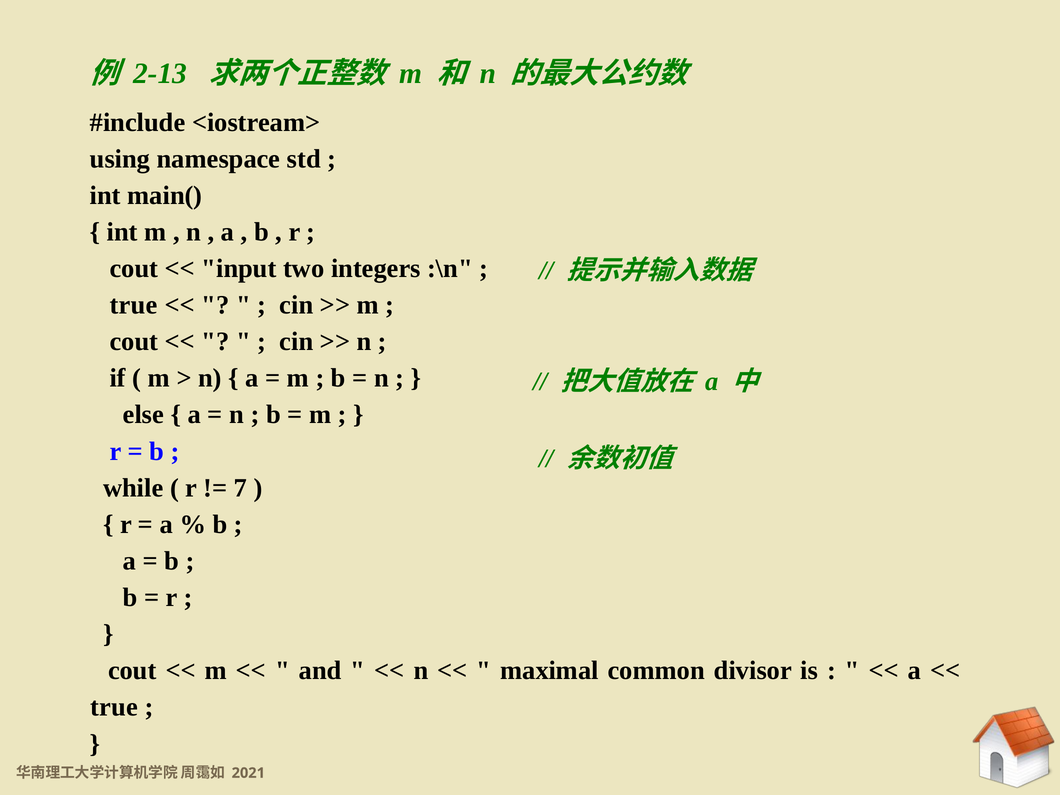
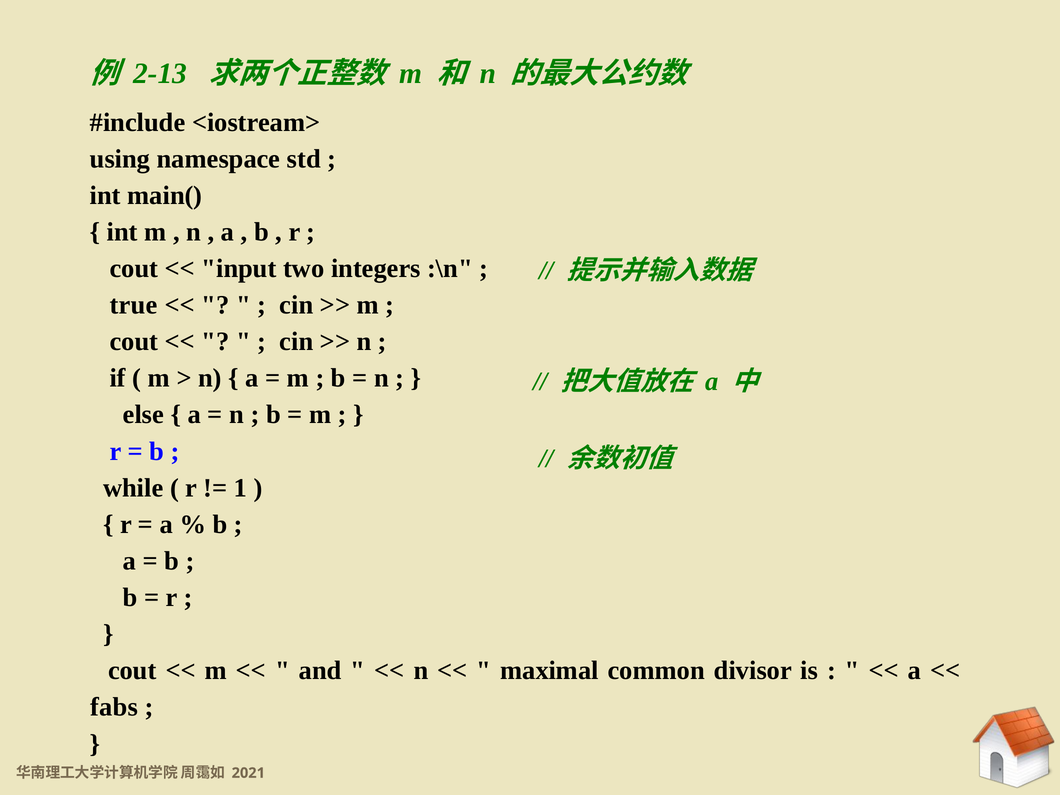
7: 7 -> 1
true at (114, 707): true -> fabs
